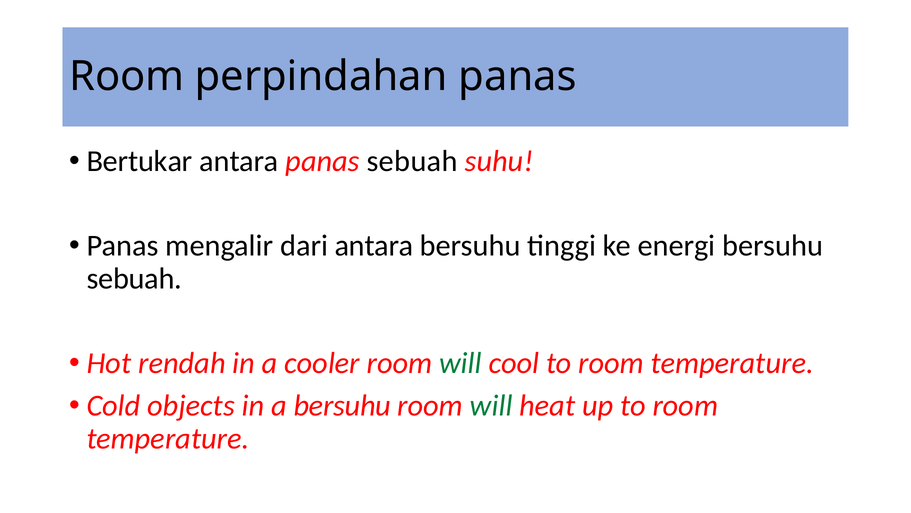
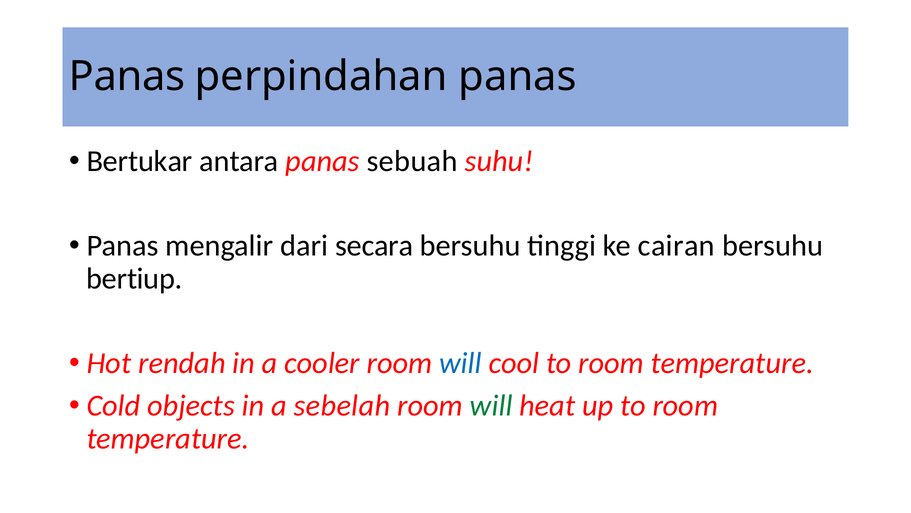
Room at (127, 77): Room -> Panas
dari antara: antara -> secara
energi: energi -> cairan
sebuah at (134, 278): sebuah -> bertiup
will at (461, 363) colour: green -> blue
a bersuhu: bersuhu -> sebelah
